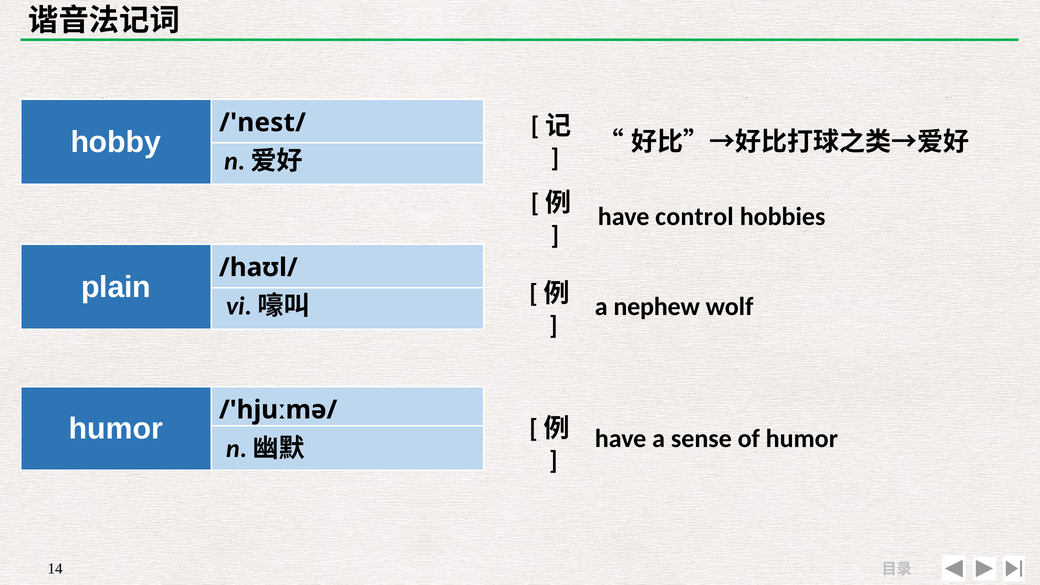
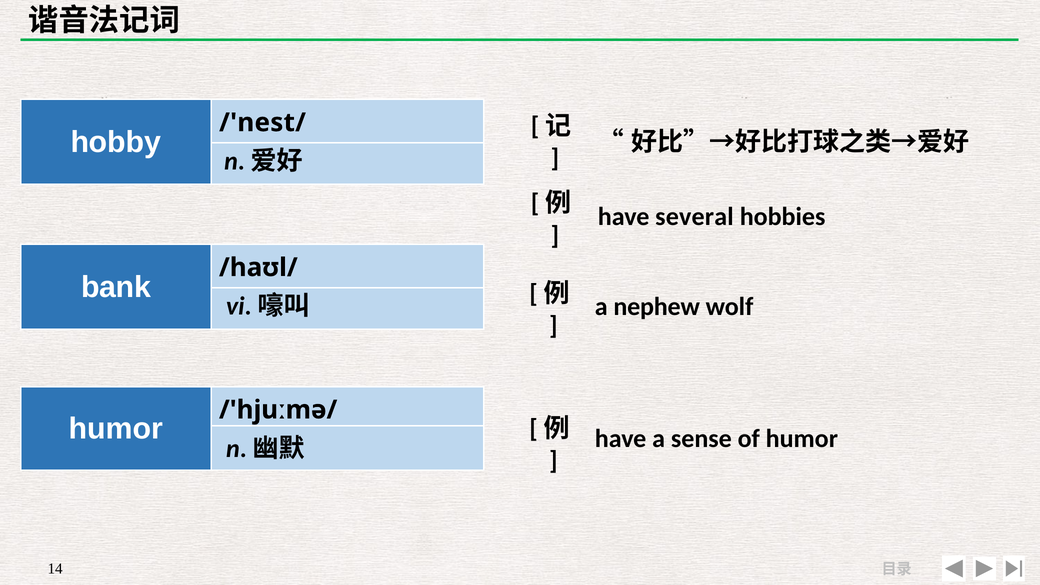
control: control -> several
plain: plain -> bank
